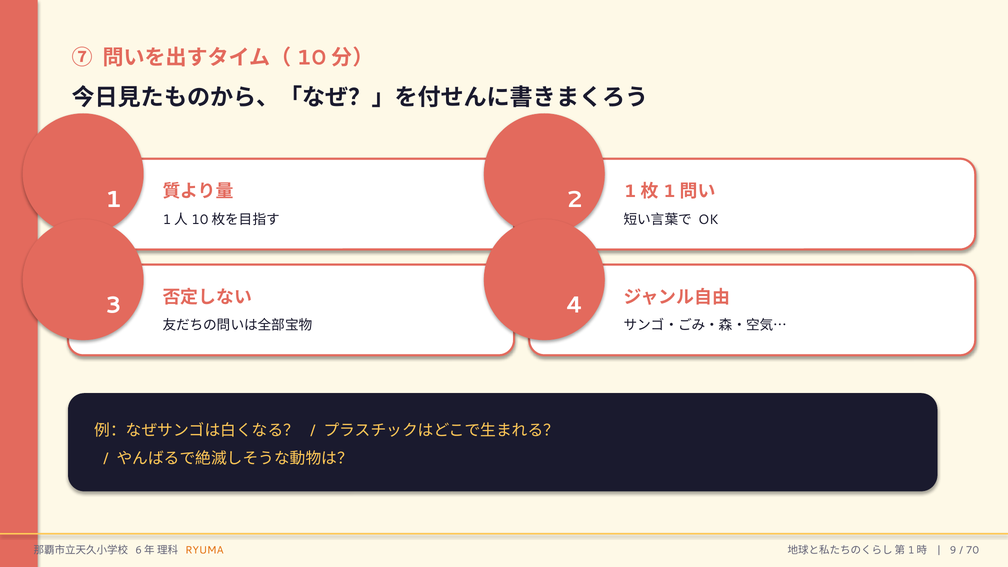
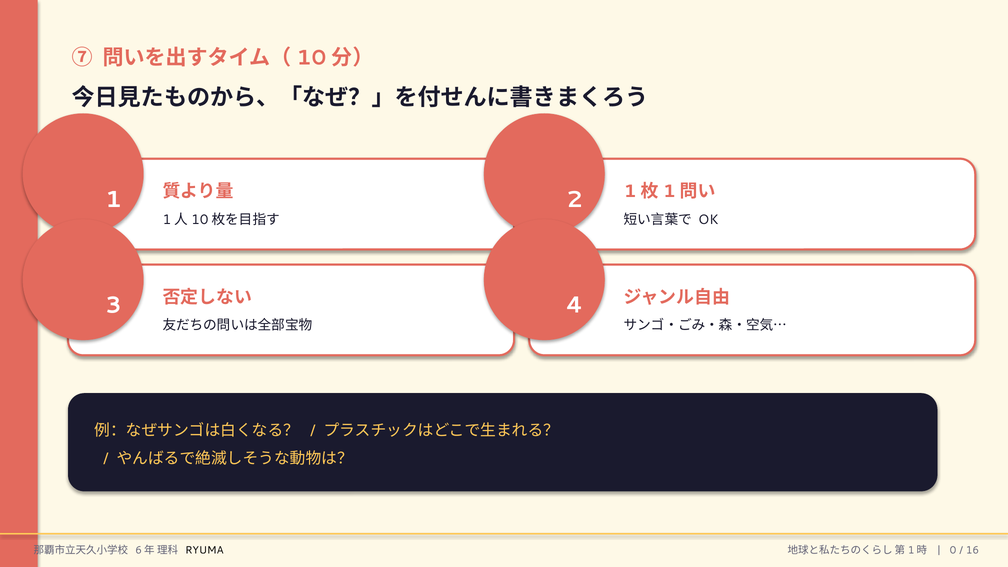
RYUMA colour: orange -> black
9: 9 -> 0
70: 70 -> 16
